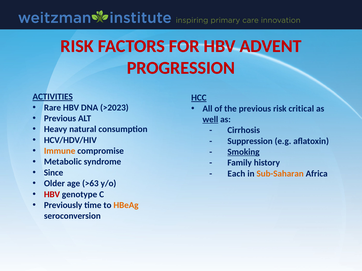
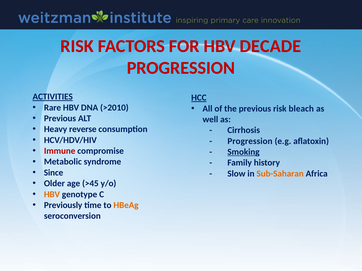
ADVENT: ADVENT -> DECADE
>2023: >2023 -> >2010
critical: critical -> bleach
well underline: present -> none
natural: natural -> reverse
Suppression at (250, 141): Suppression -> Progression
Immune colour: orange -> red
Each: Each -> Slow
>63: >63 -> >45
HBV at (52, 195) colour: red -> orange
